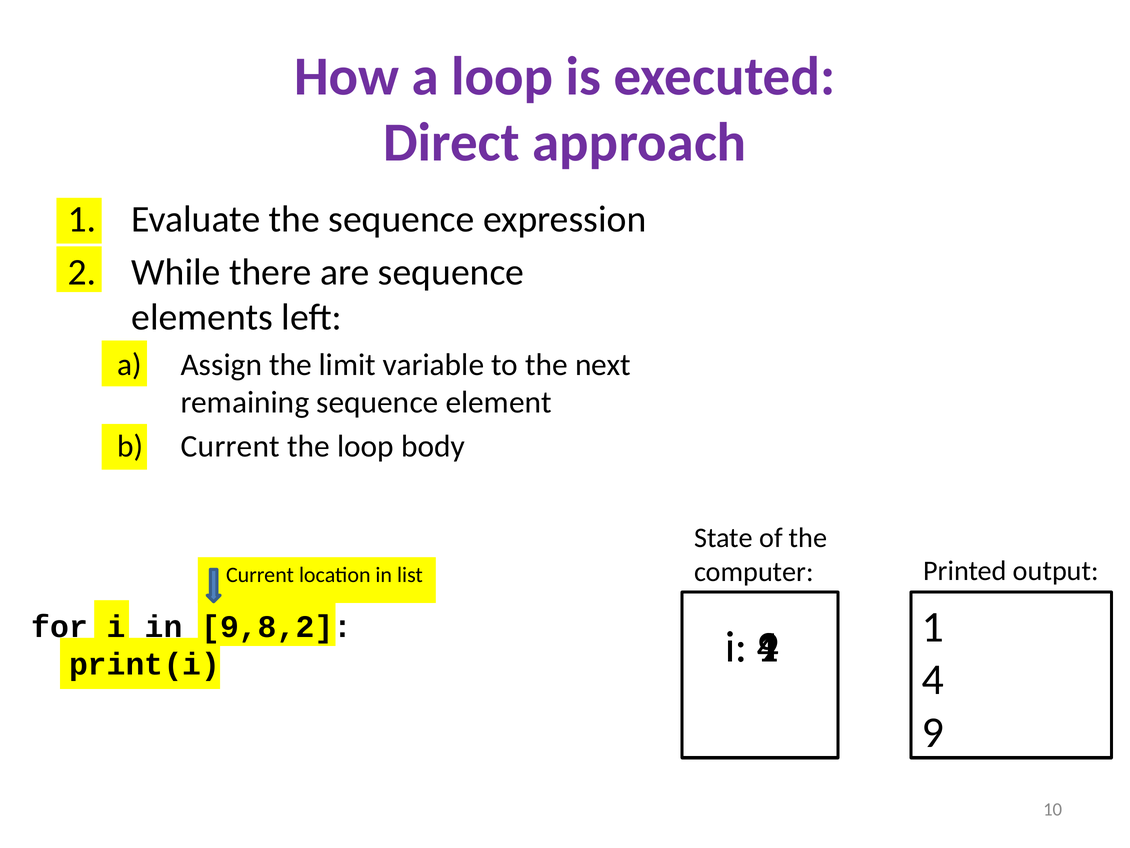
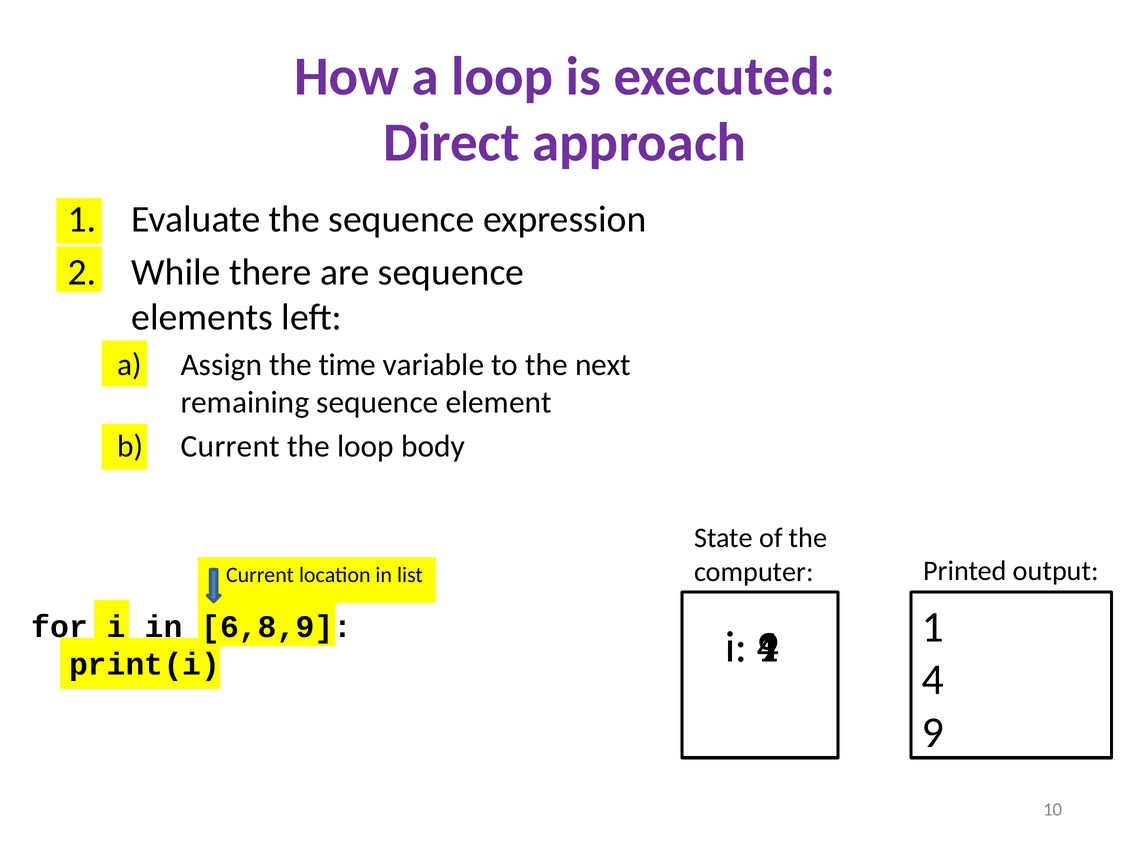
limit: limit -> time
9,8,2: 9,8,2 -> 6,8,9
